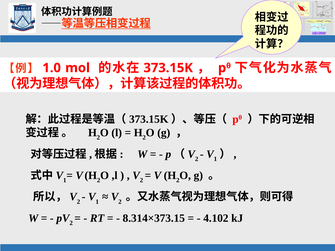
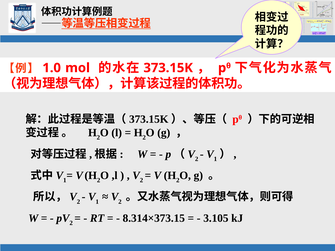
4.102: 4.102 -> 3.105
